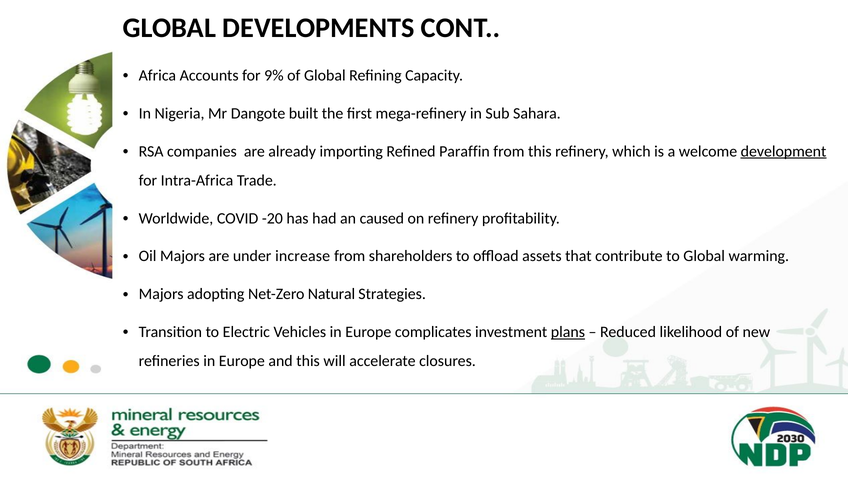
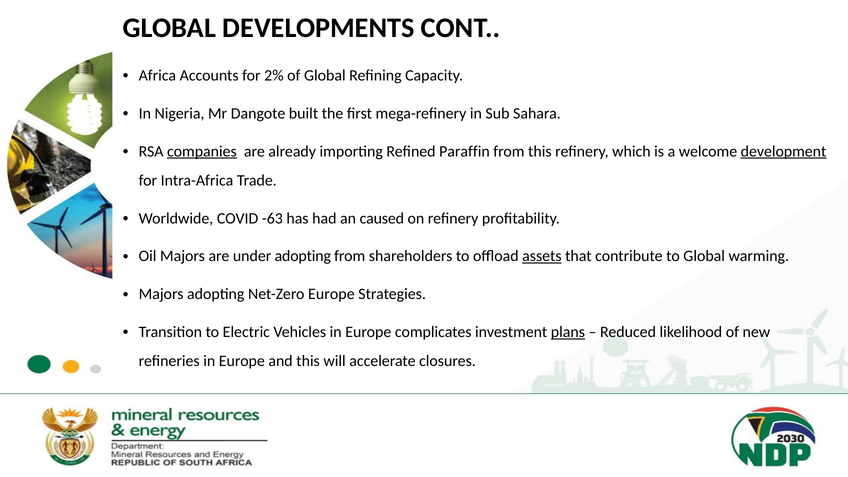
9%: 9% -> 2%
companies underline: none -> present
-20: -20 -> -63
under increase: increase -> adopting
assets underline: none -> present
Net-Zero Natural: Natural -> Europe
